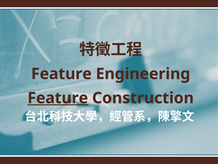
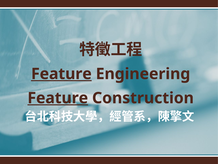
Feature at (61, 74) underline: none -> present
